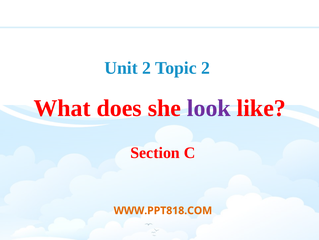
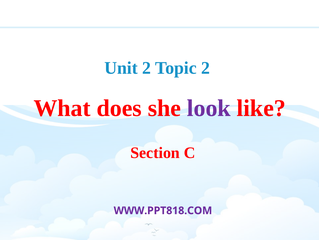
WWW.PPT818.COM colour: orange -> purple
